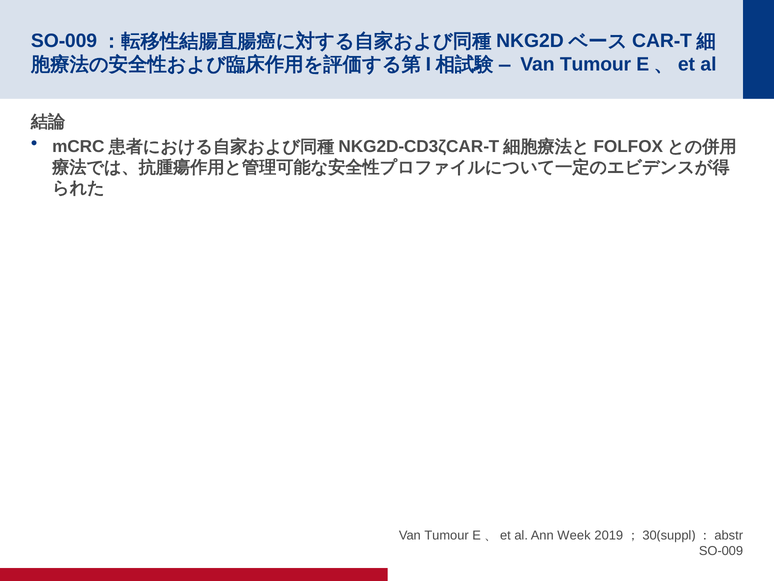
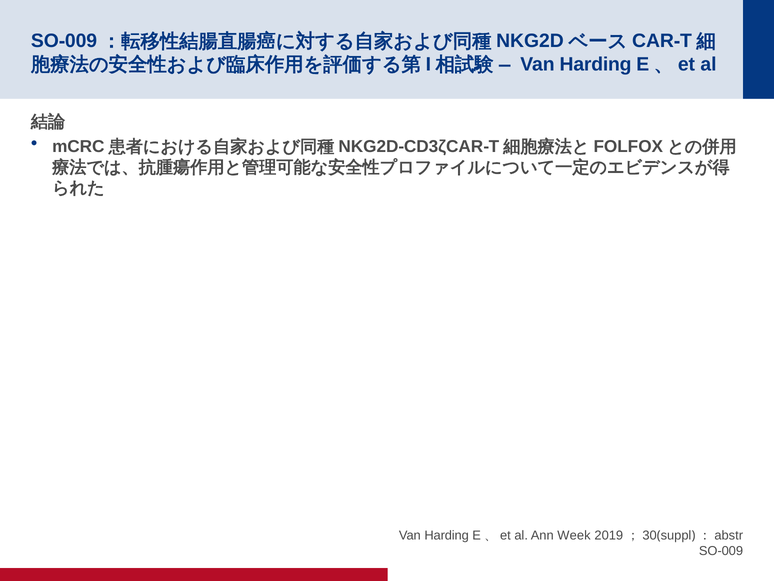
Tumour at (596, 64): Tumour -> Harding
Tumour at (447, 535): Tumour -> Harding
